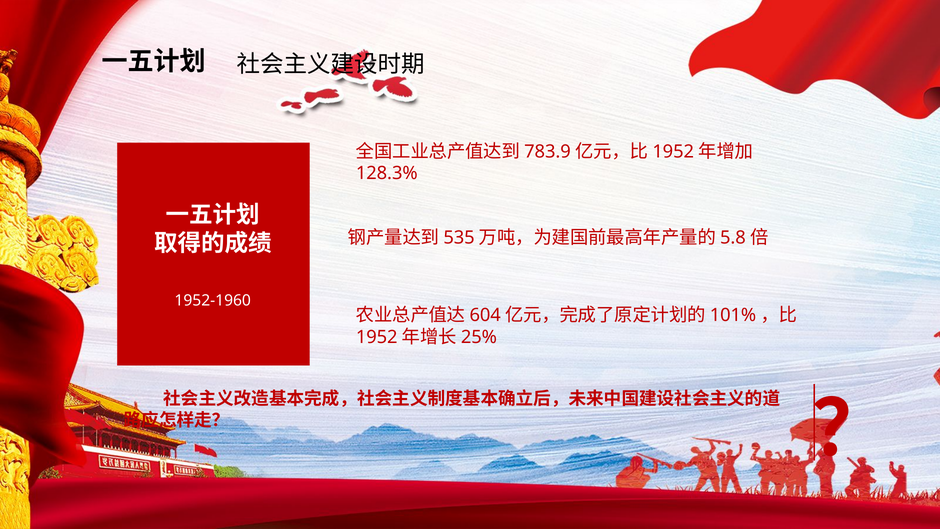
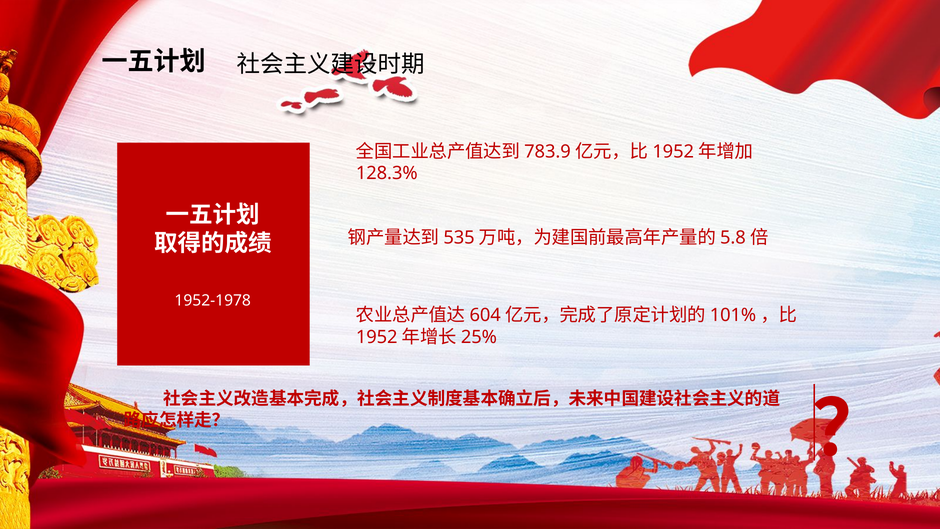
1952-1960: 1952-1960 -> 1952-1978
